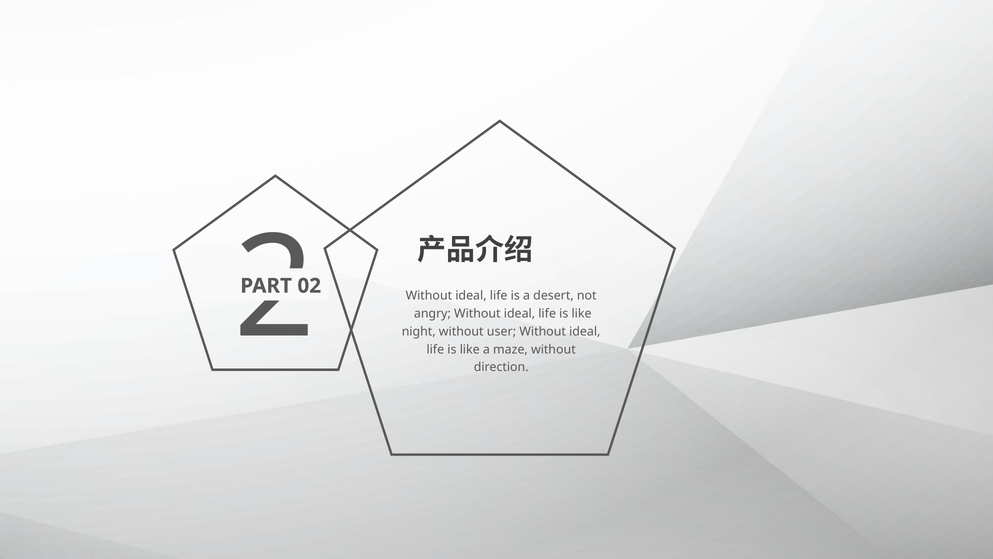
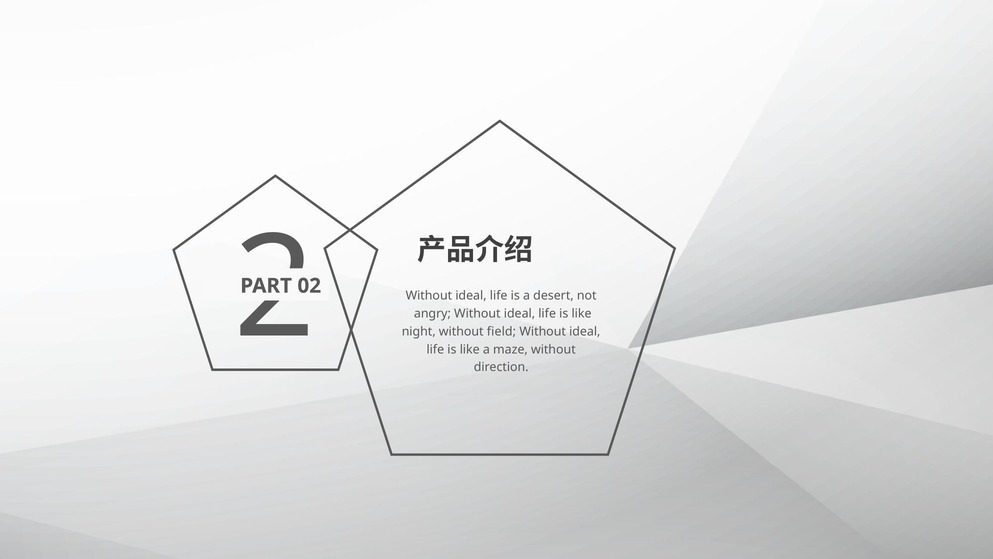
user: user -> field
